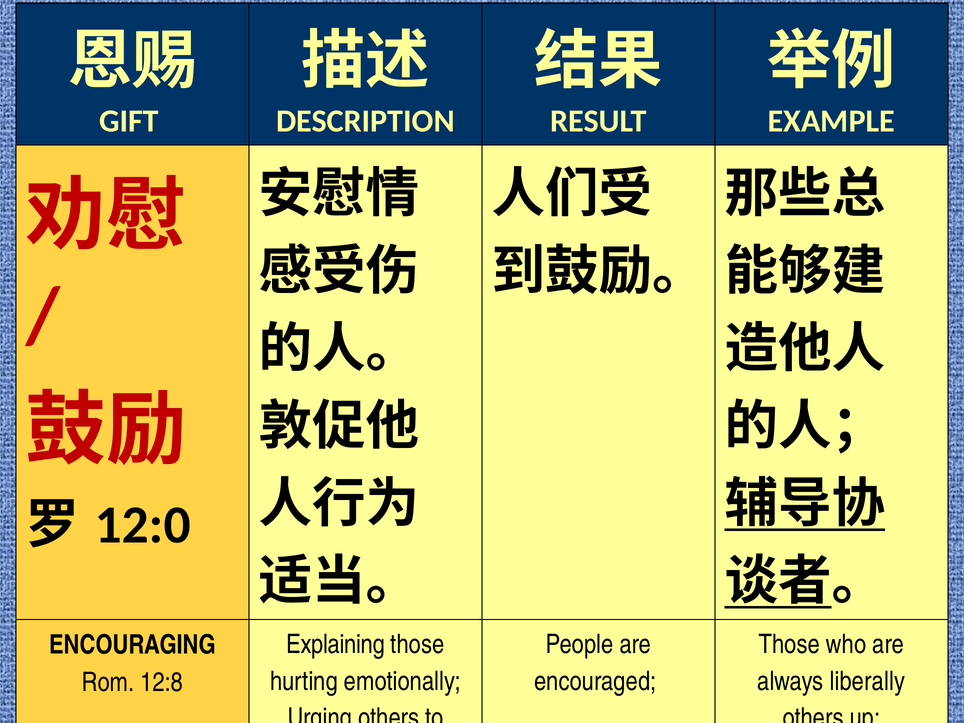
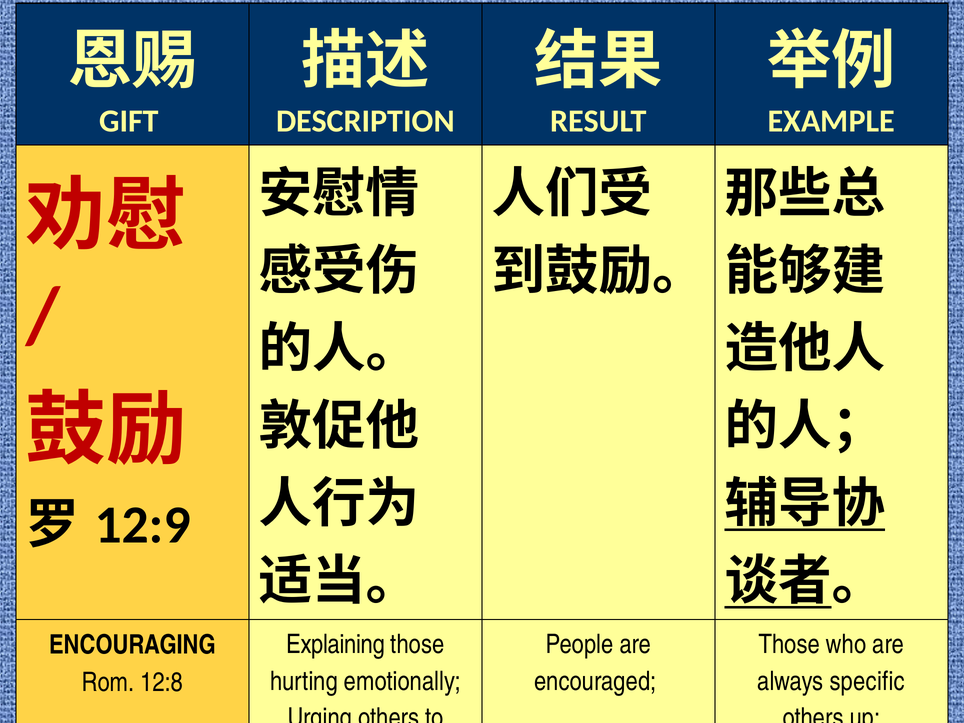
12:0: 12:0 -> 12:9
liberally: liberally -> specific
